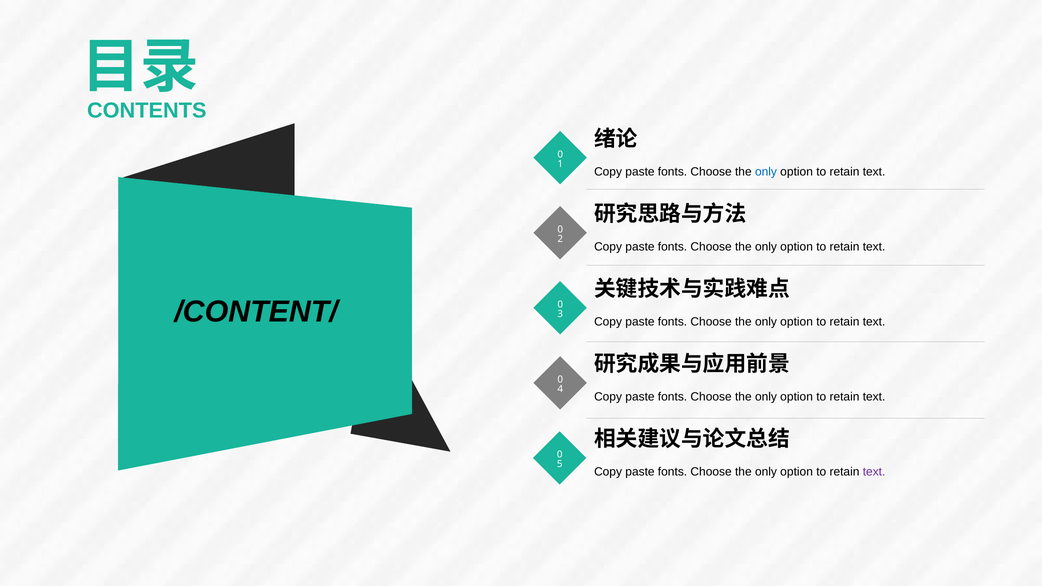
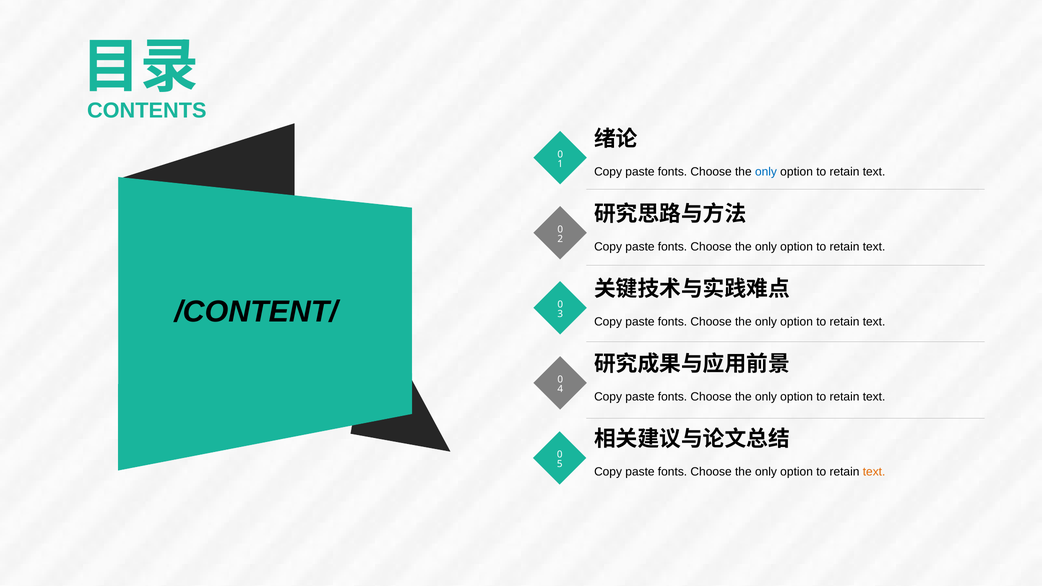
text at (874, 472) colour: purple -> orange
